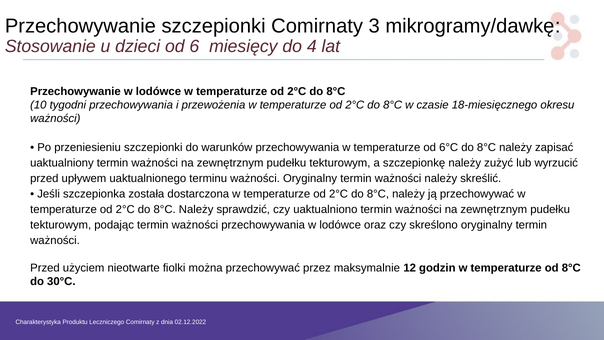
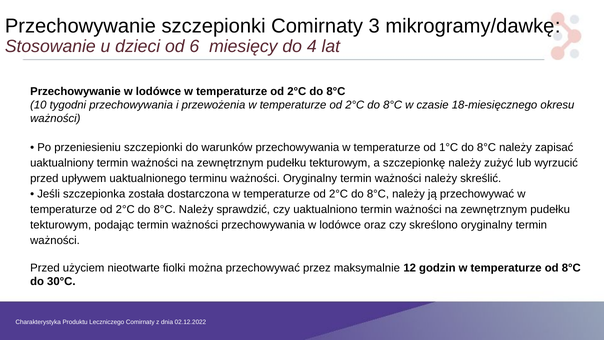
6°C: 6°C -> 1°C
